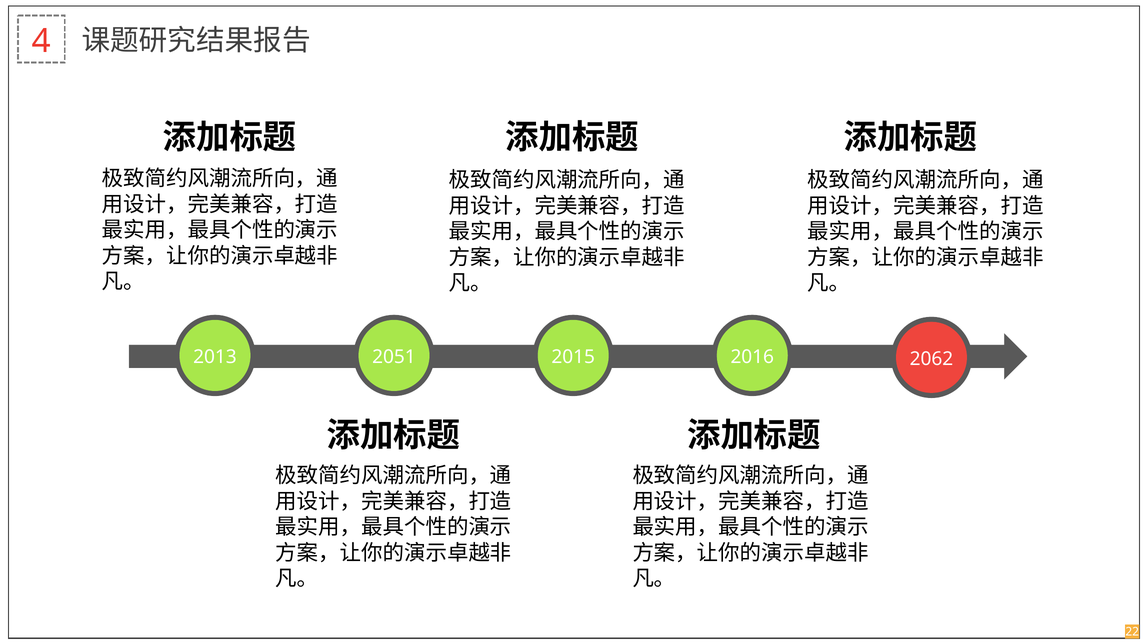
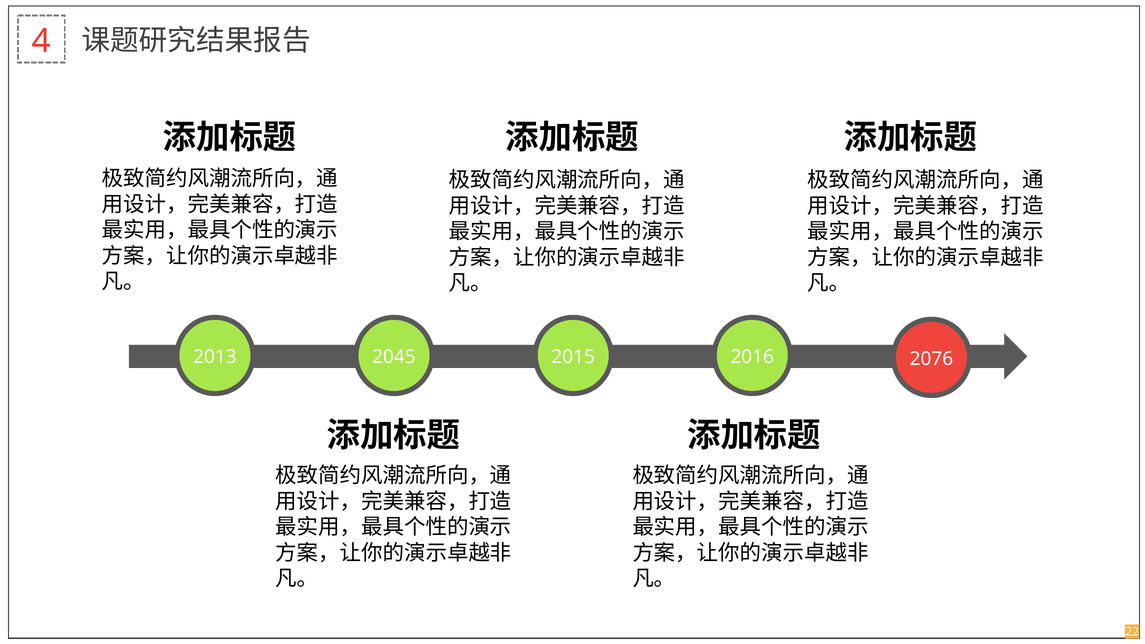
2051: 2051 -> 2045
2062: 2062 -> 2076
